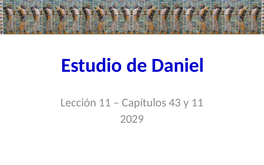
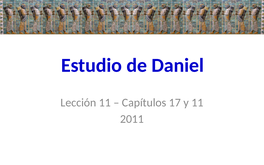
43: 43 -> 17
2029: 2029 -> 2011
